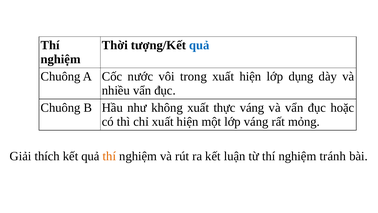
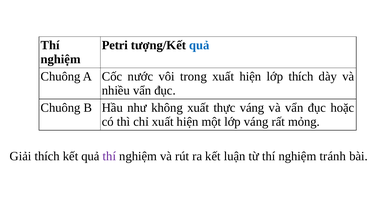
Thời: Thời -> Petri
lớp dụng: dụng -> thích
thí at (109, 156) colour: orange -> purple
